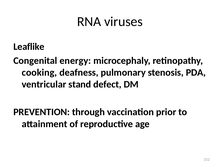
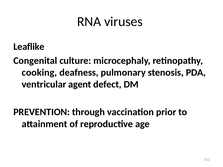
energy: energy -> culture
stand: stand -> agent
